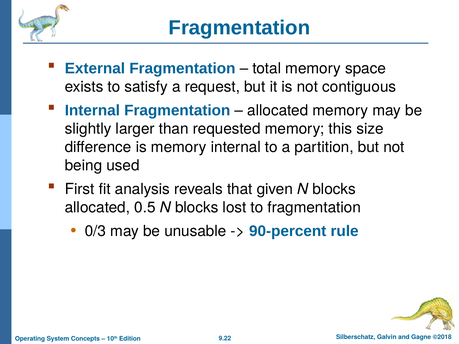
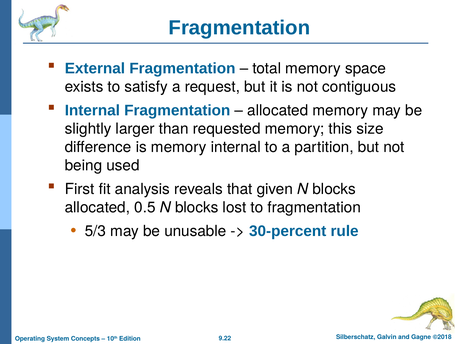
0/3: 0/3 -> 5/3
90-percent: 90-percent -> 30-percent
